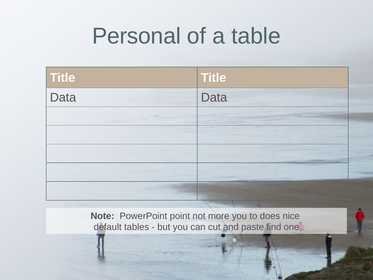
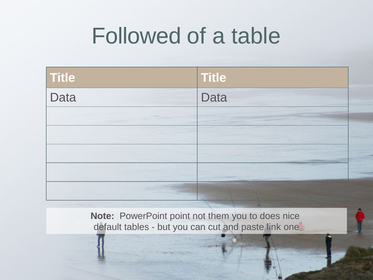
Personal: Personal -> Followed
more: more -> them
find: find -> link
